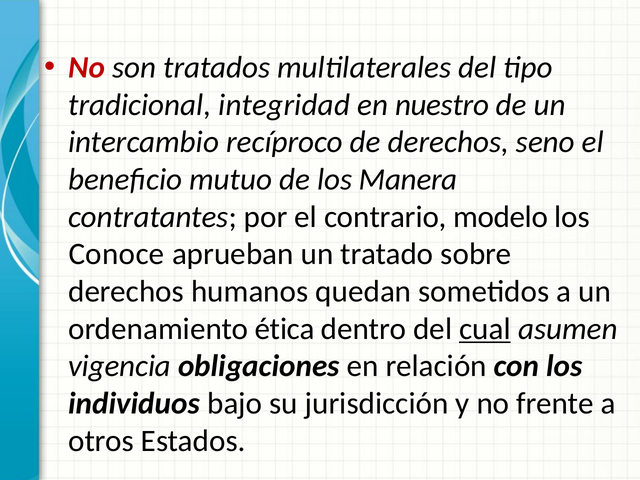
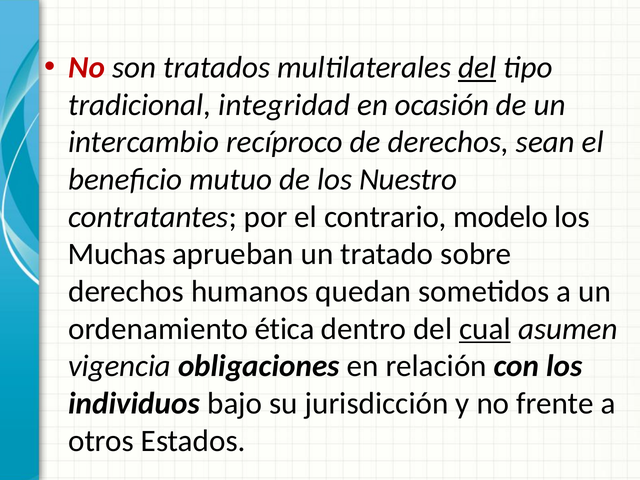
del at (477, 67) underline: none -> present
nuestro: nuestro -> ocasión
seno: seno -> sean
Manera: Manera -> Nuestro
Conoce: Conoce -> Muchas
